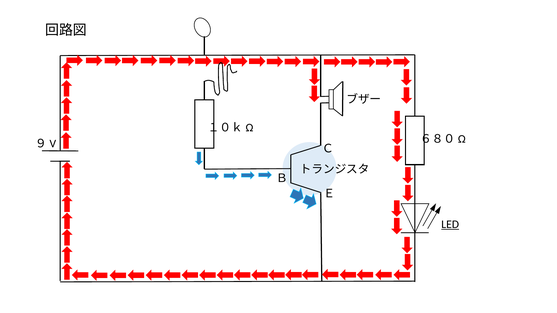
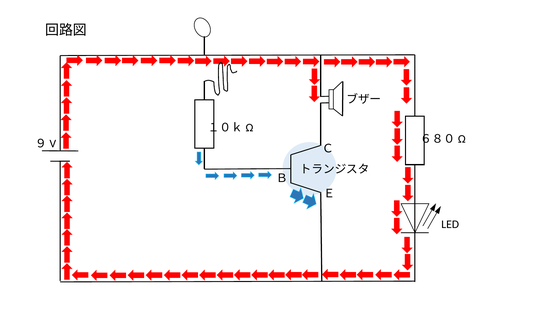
LED underline: present -> none
